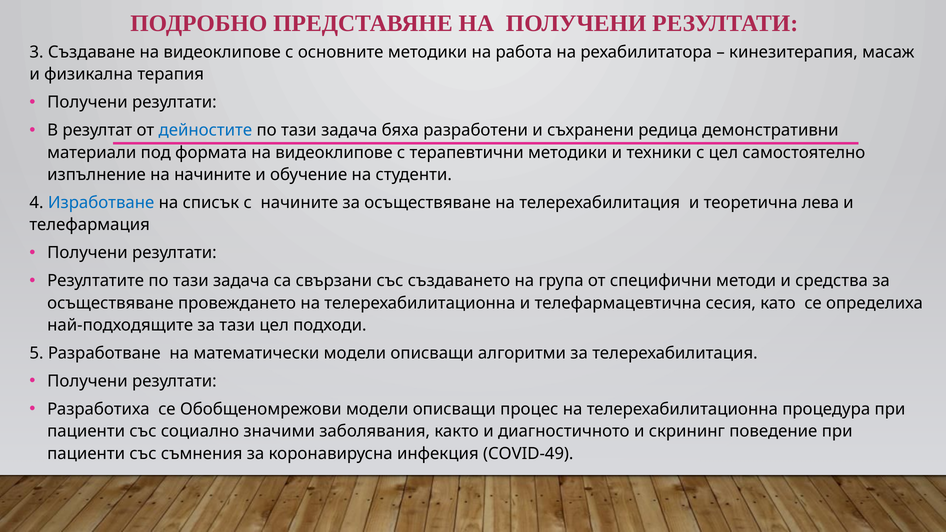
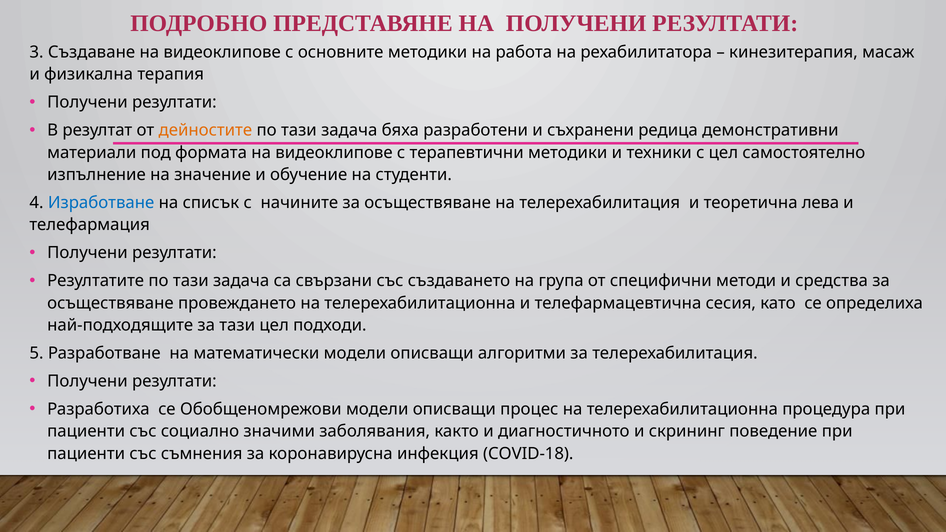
дейностите colour: blue -> orange
на начините: начините -> значение
COVID-49: COVID-49 -> COVID-18
